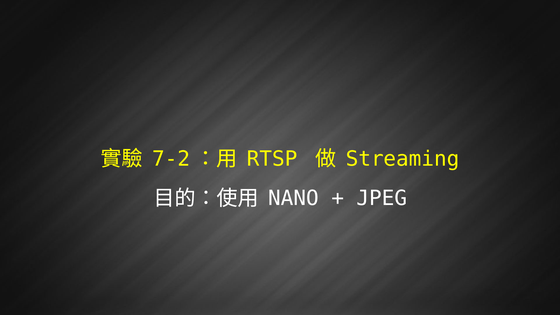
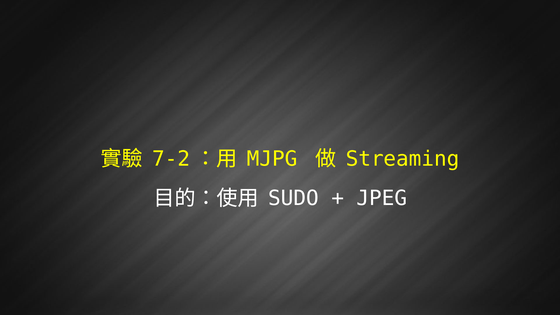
RTSP: RTSP -> MJPG
NANO: NANO -> SUDO
